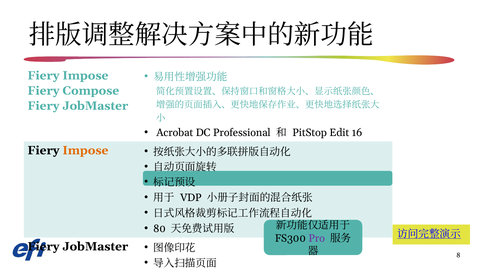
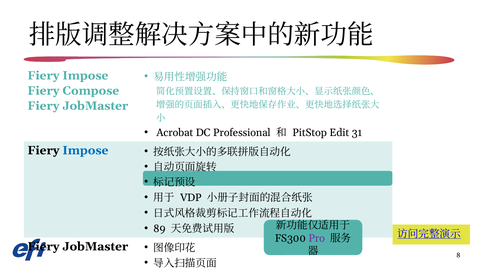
16: 16 -> 31
Impose at (85, 150) colour: orange -> blue
80: 80 -> 89
